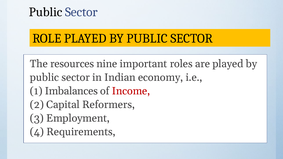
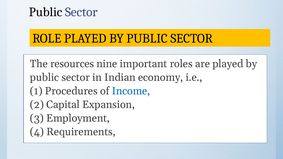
Imbalances: Imbalances -> Procedures
Income colour: red -> blue
Reformers: Reformers -> Expansion
